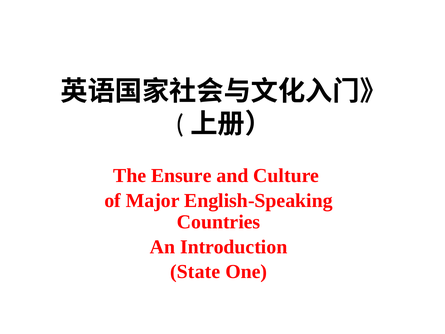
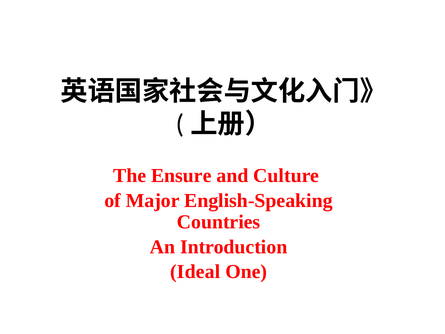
State: State -> Ideal
